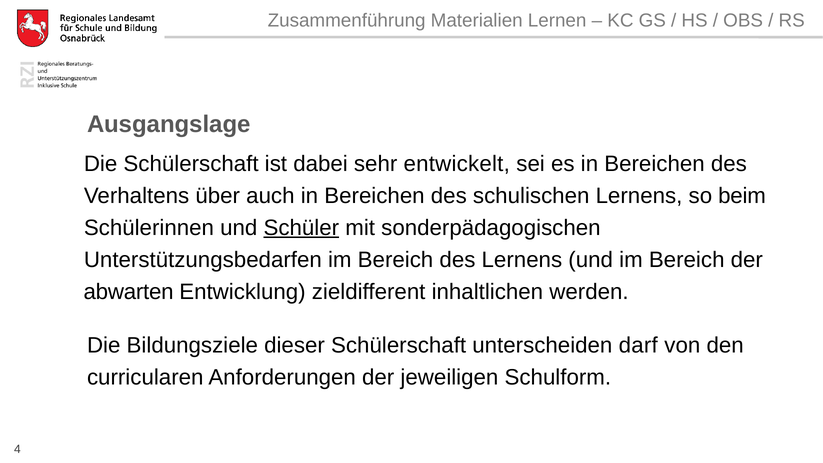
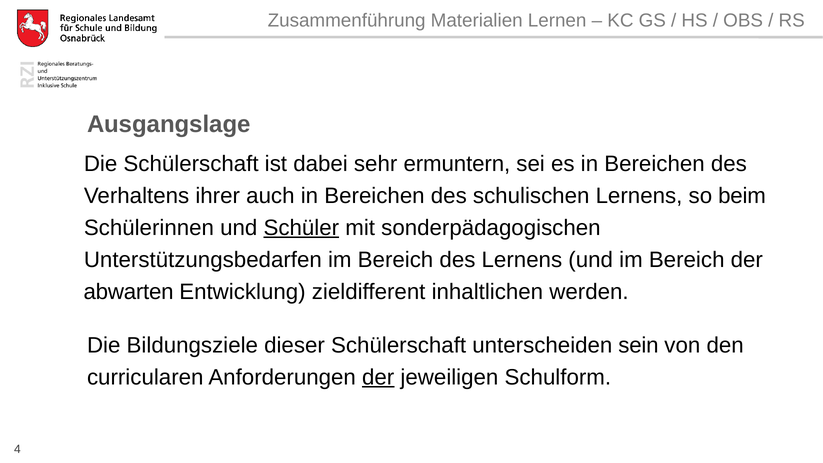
entwickelt: entwickelt -> ermuntern
über: über -> ihrer
darf: darf -> sein
der at (378, 377) underline: none -> present
